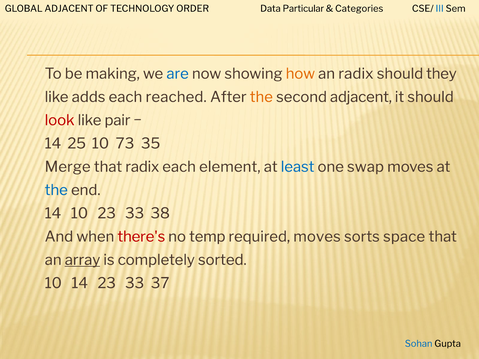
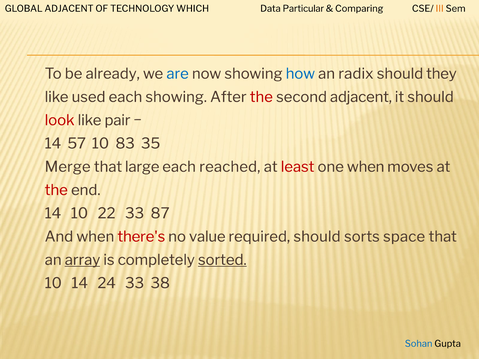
ORDER: ORDER -> WHICH
Categories: Categories -> Comparing
III colour: blue -> orange
making: making -> already
how colour: orange -> blue
adds: adds -> used
each reached: reached -> showing
the at (261, 97) colour: orange -> red
25: 25 -> 57
73: 73 -> 83
that radix: radix -> large
element: element -> reached
least colour: blue -> red
one swap: swap -> when
the at (56, 190) colour: blue -> red
10 23: 23 -> 22
38: 38 -> 87
temp: temp -> value
required moves: moves -> should
sorted underline: none -> present
14 23: 23 -> 24
37: 37 -> 38
